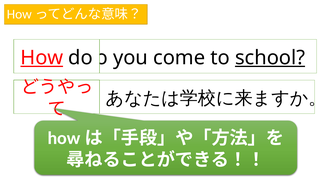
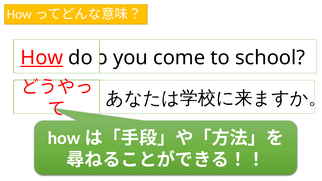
school underline: present -> none
